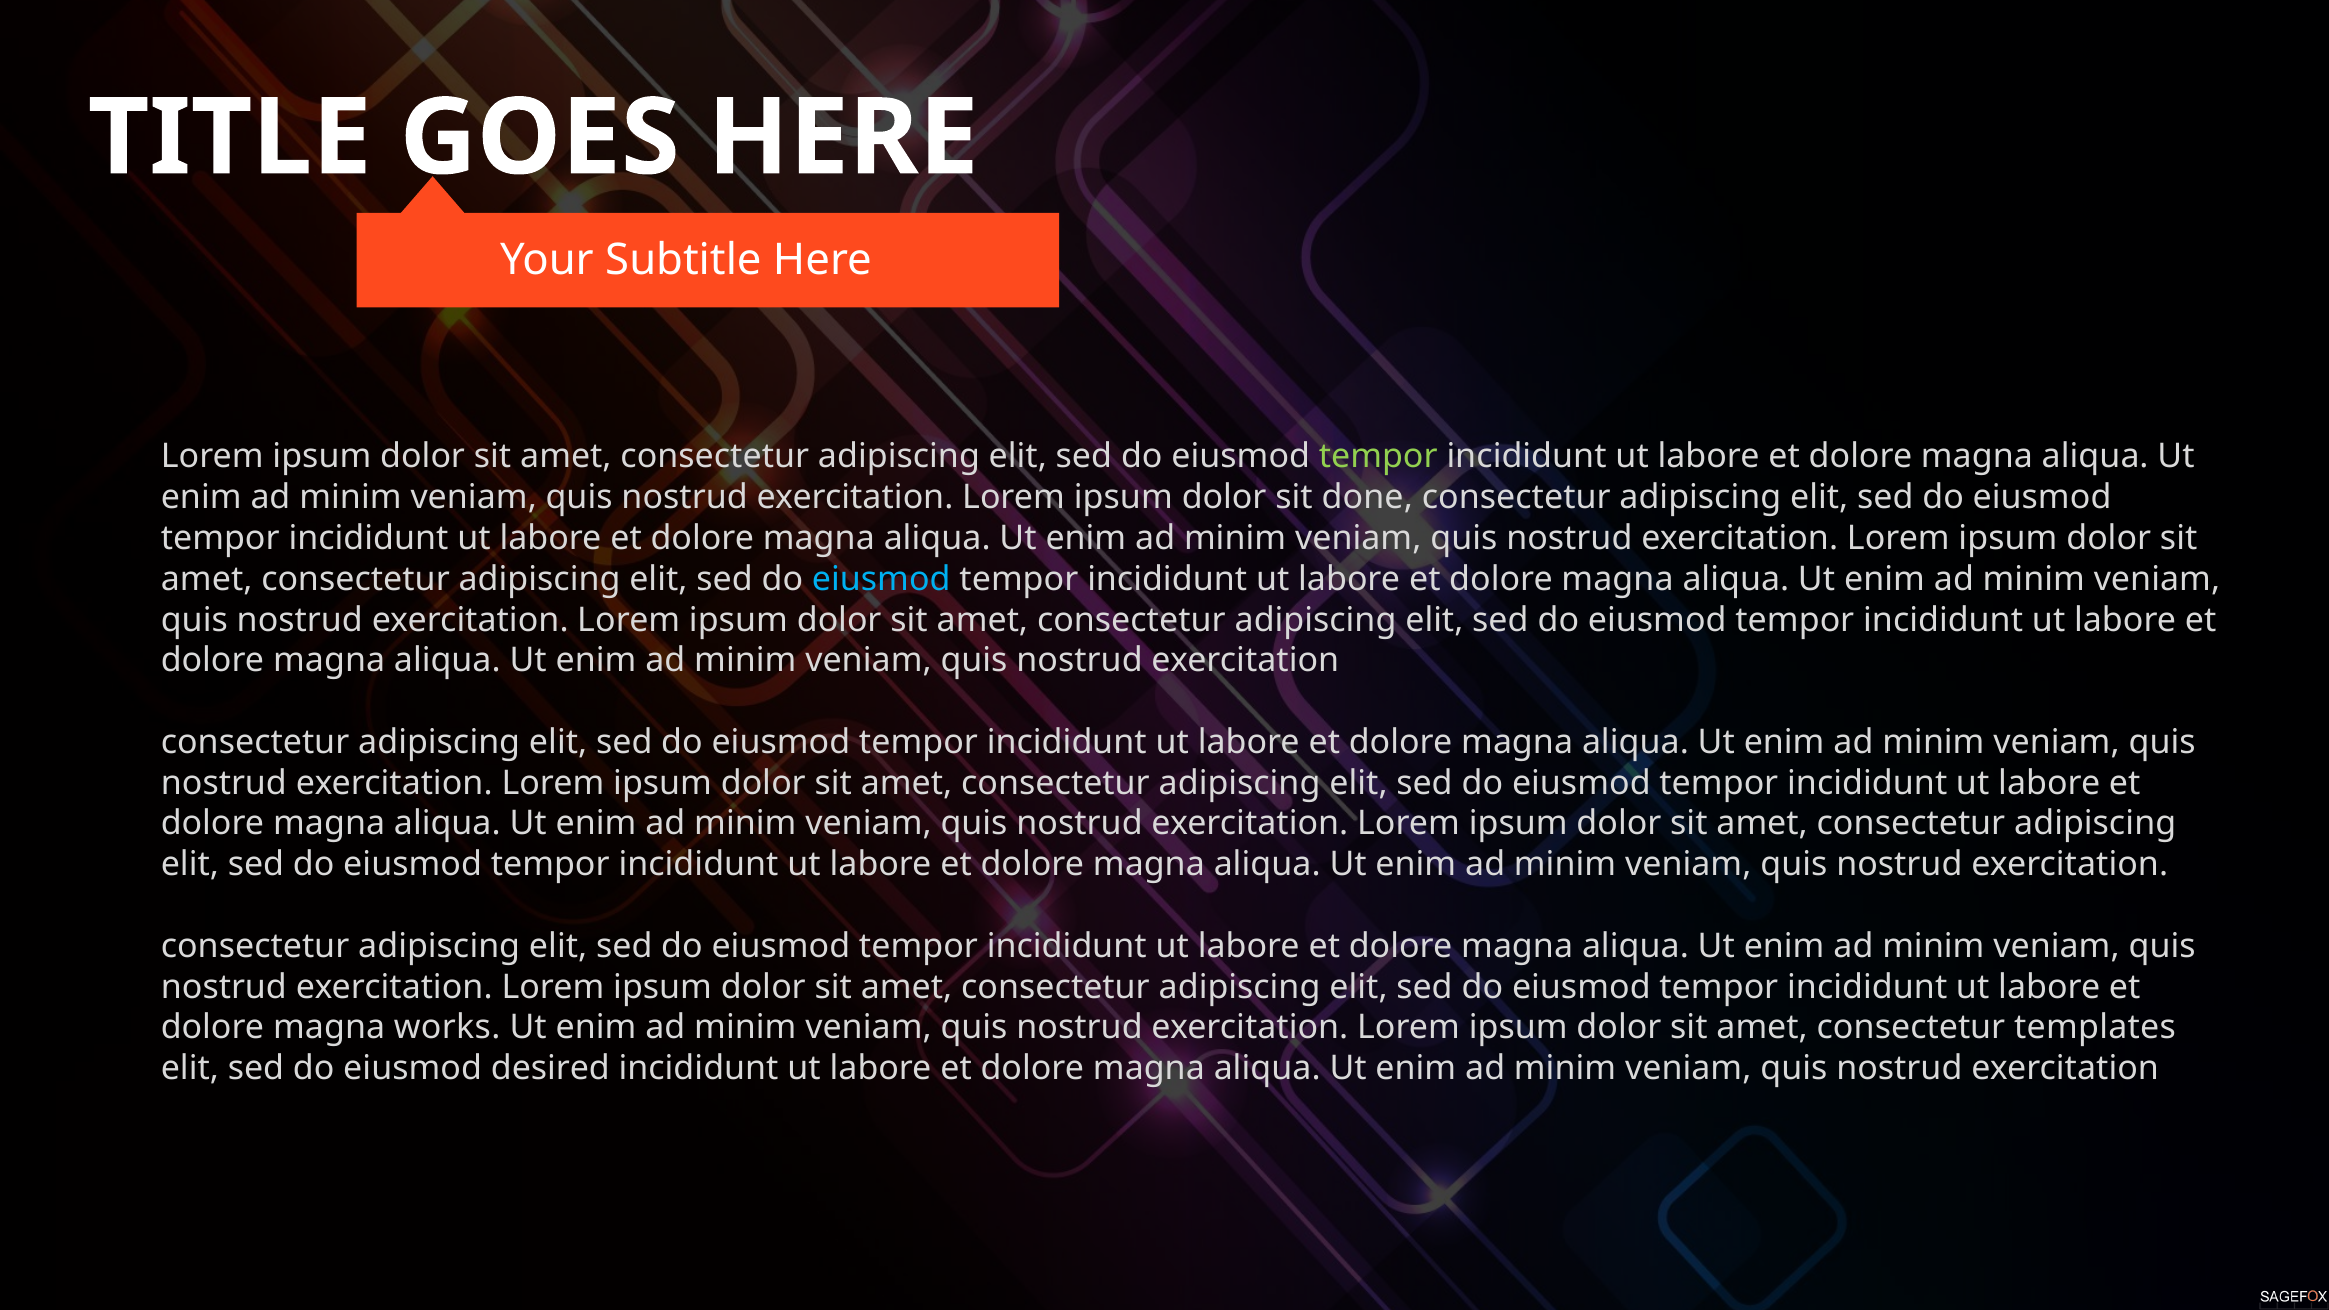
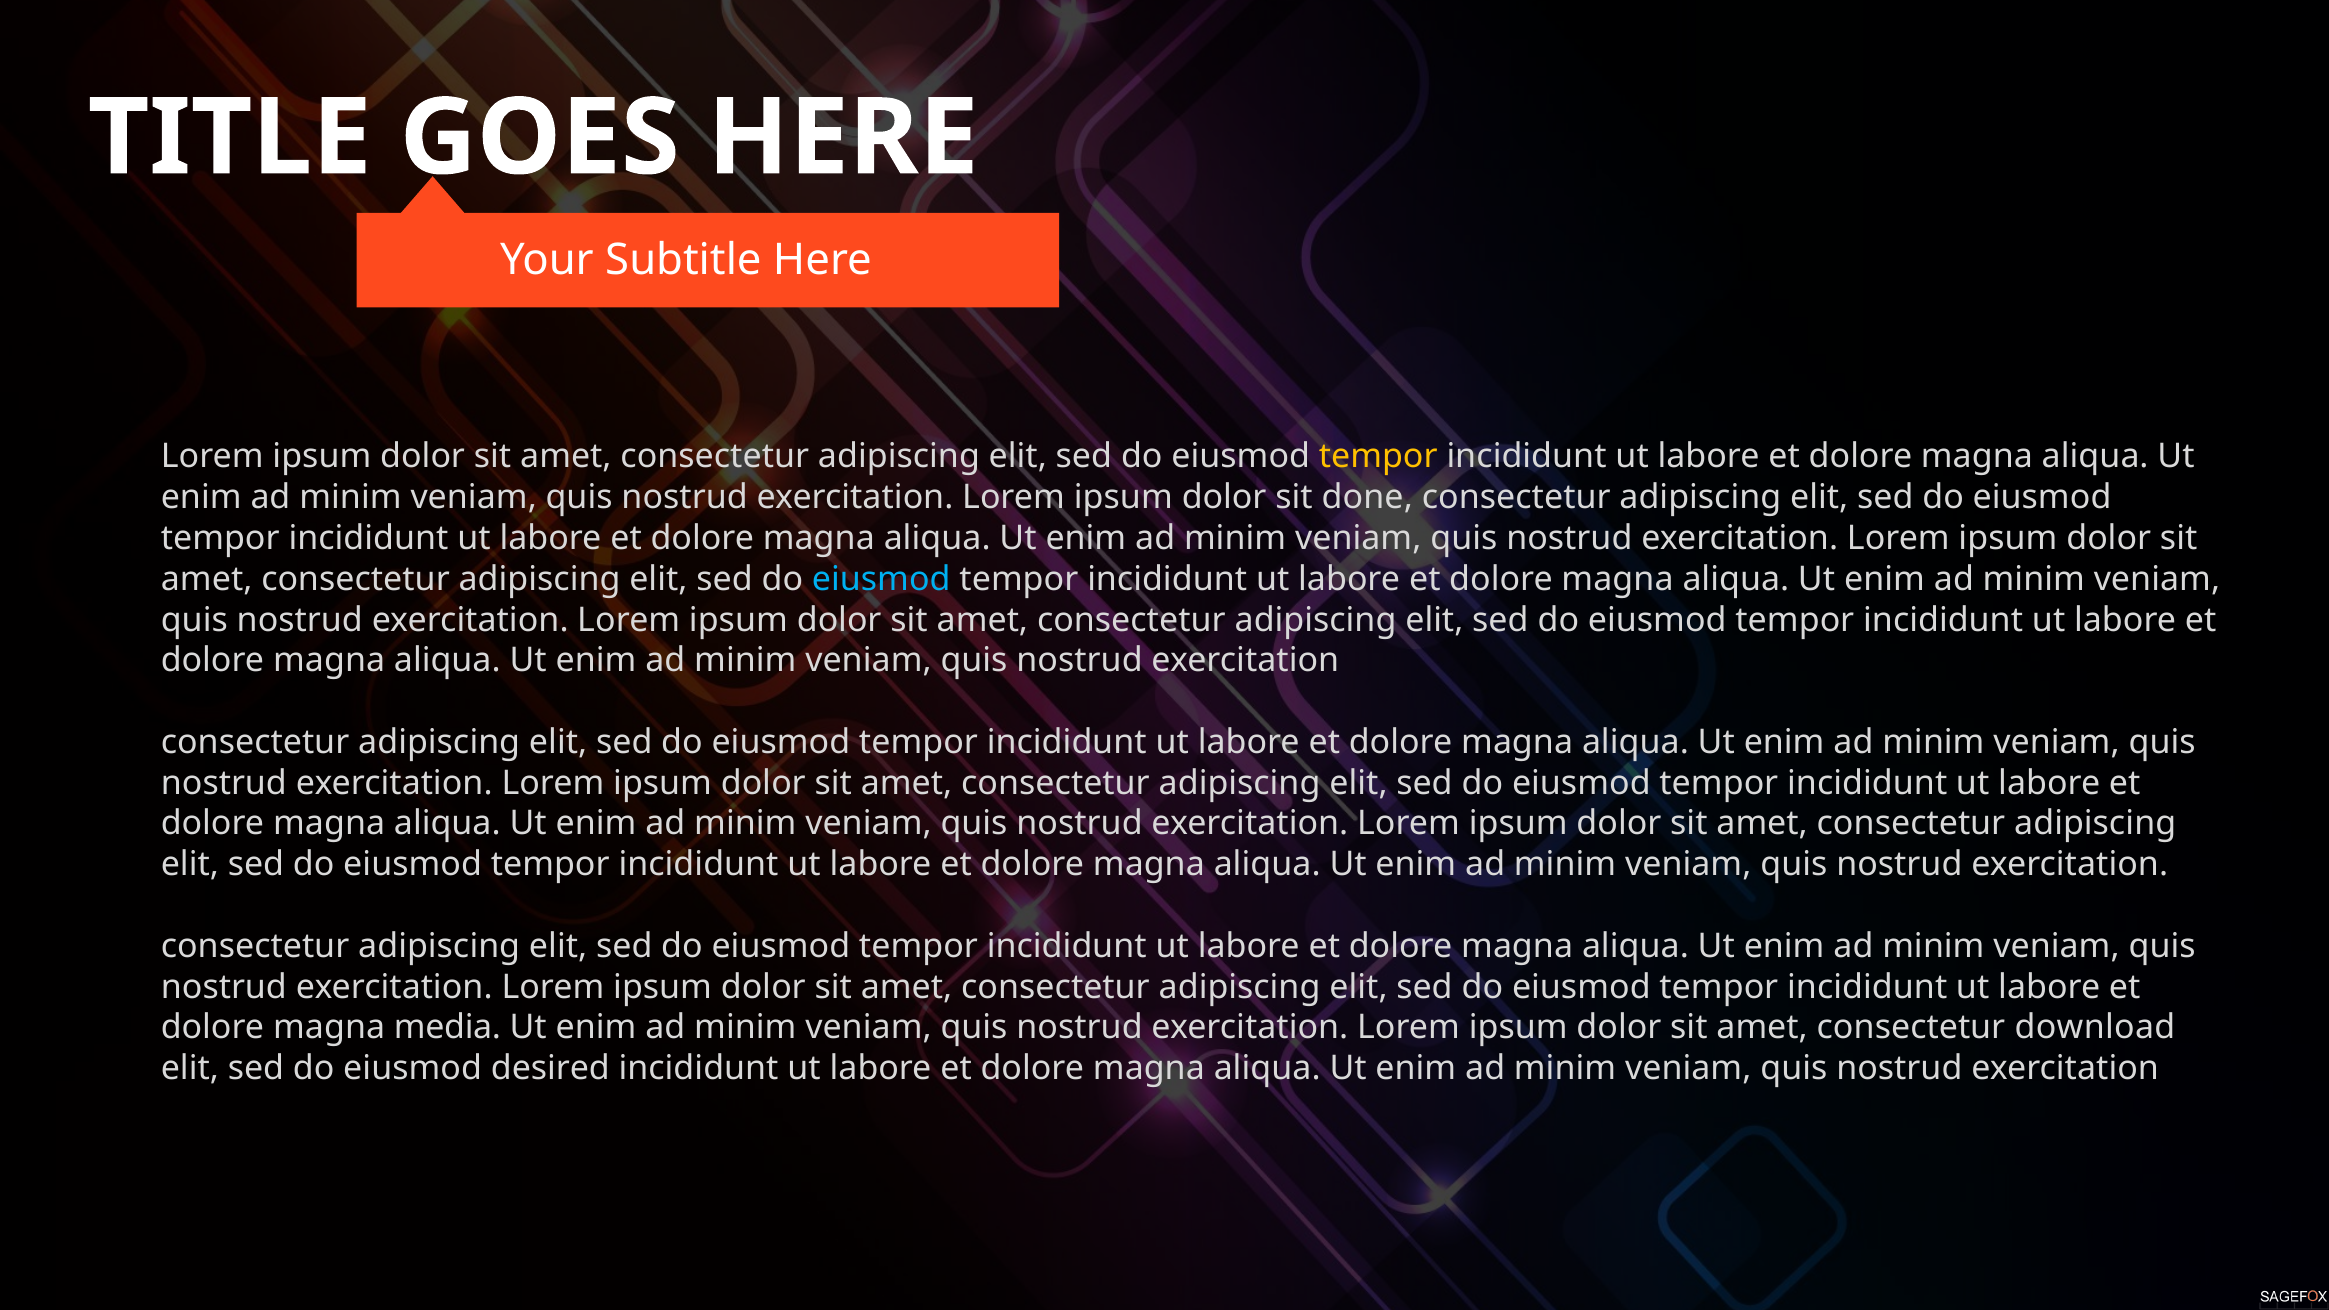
tempor at (1378, 457) colour: light green -> yellow
works: works -> media
templates: templates -> download
